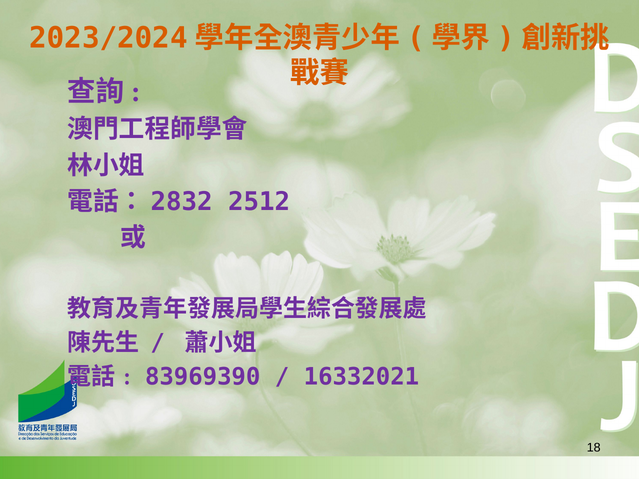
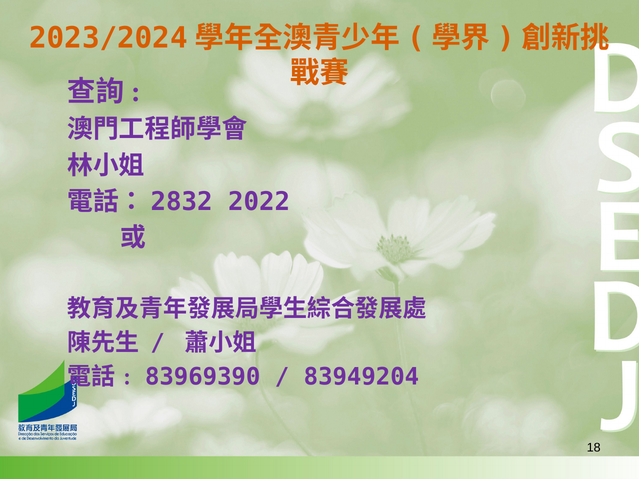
2512: 2512 -> 2022
16332021: 16332021 -> 83949204
